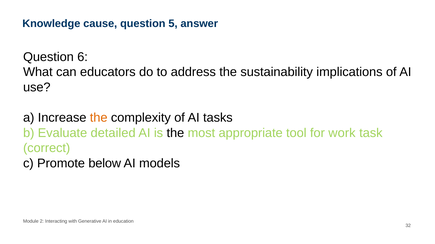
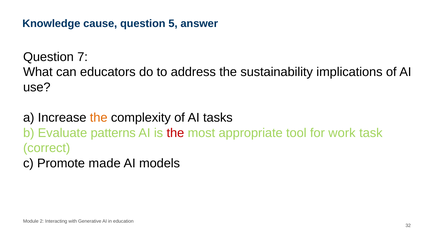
6: 6 -> 7
detailed: detailed -> patterns
the at (175, 133) colour: black -> red
below: below -> made
